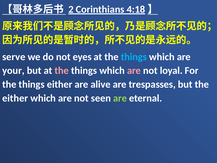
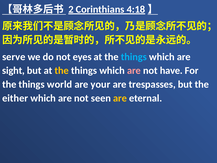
your: your -> sight
the at (62, 71) colour: pink -> yellow
loyal: loyal -> have
things either: either -> world
alive: alive -> your
are at (120, 98) colour: light green -> yellow
